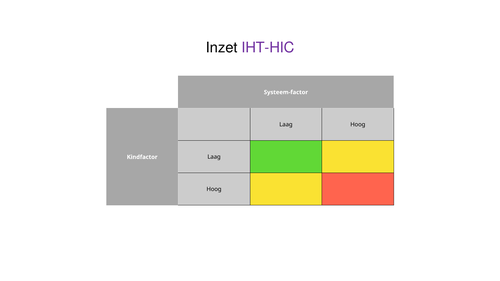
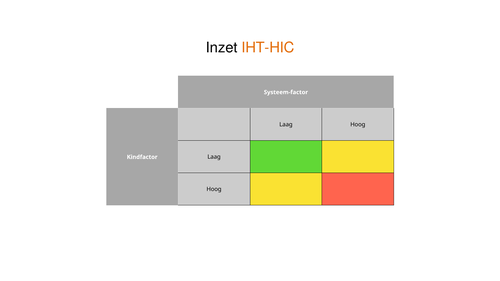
IHT-HIC colour: purple -> orange
